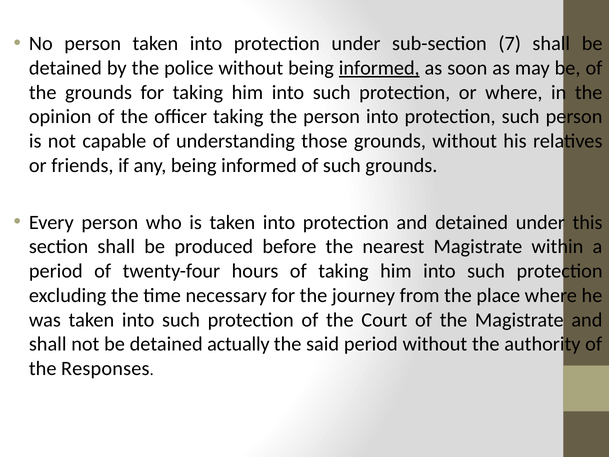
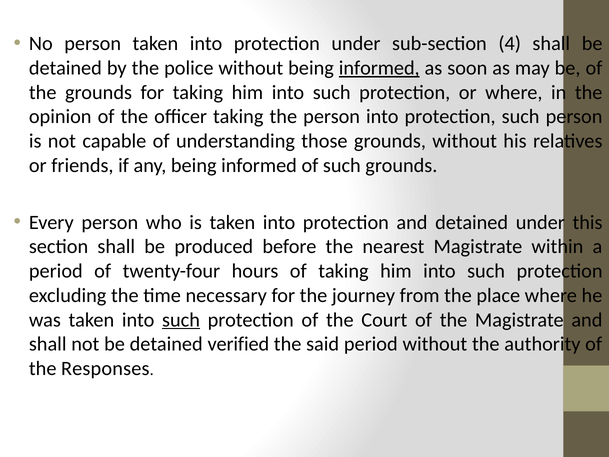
7: 7 -> 4
such at (181, 320) underline: none -> present
actually: actually -> verified
